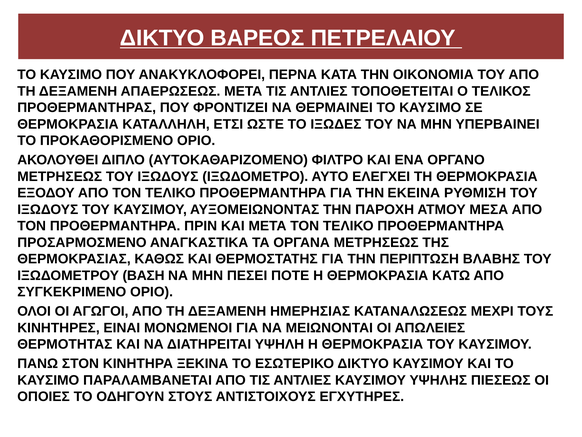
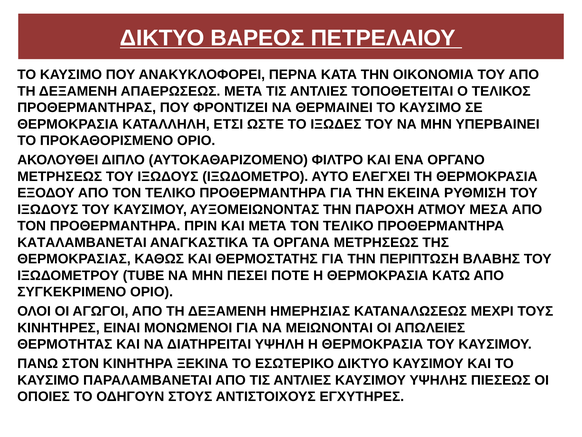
ΠΡΟΣΑΡΜΟΣΜΕΝΟ: ΠΡΟΣΑΡΜΟΣΜΕΝΟ -> ΚΑΤΑΛΑΜΒΑΝΕΤΑΙ
ΒΑΣΗ: ΒΑΣΗ -> TUBE
